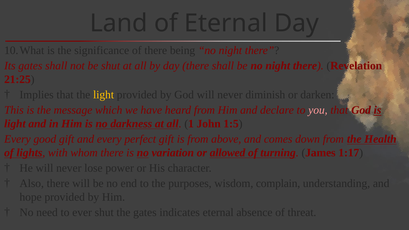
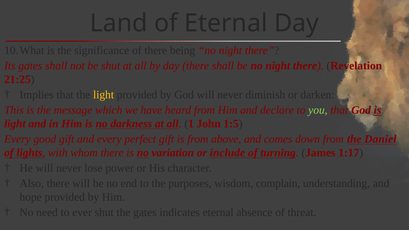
you colour: pink -> light green
Health: Health -> Daniel
allowed: allowed -> include
